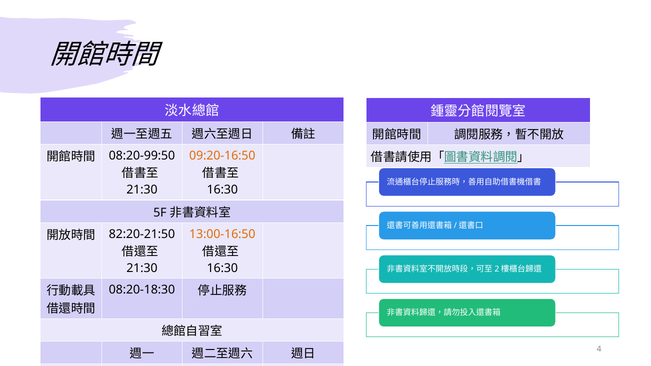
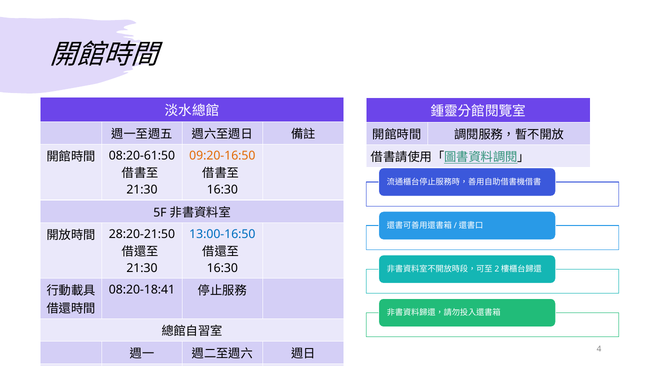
08:20-99:50: 08:20-99:50 -> 08:20-61:50
82:20-21:50: 82:20-21:50 -> 28:20-21:50
13:00-16:50 colour: orange -> blue
08:20-18:30: 08:20-18:30 -> 08:20-18:41
